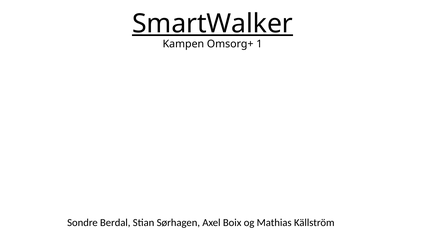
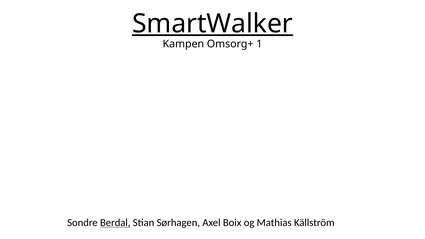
Berdal underline: none -> present
